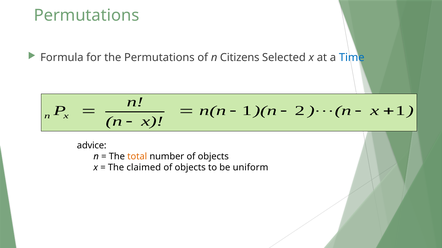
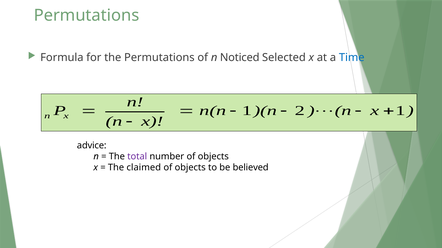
Citizens: Citizens -> Noticed
total colour: orange -> purple
uniform: uniform -> believed
